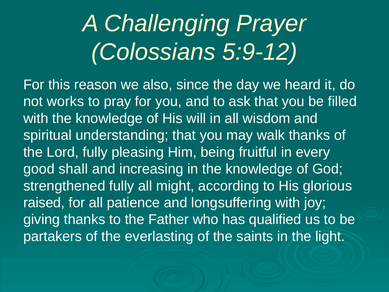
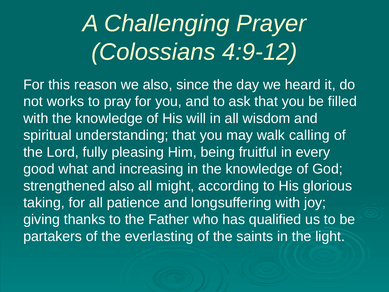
5:9-12: 5:9-12 -> 4:9-12
walk thanks: thanks -> calling
shall: shall -> what
strengthened fully: fully -> also
raised: raised -> taking
